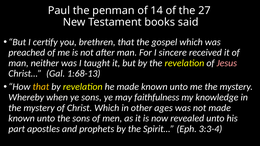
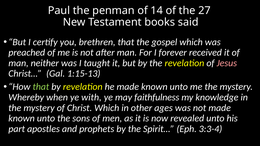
sincere: sincere -> forever
1:68-13: 1:68-13 -> 1:15-13
that at (41, 87) colour: yellow -> light green
ye sons: sons -> with
